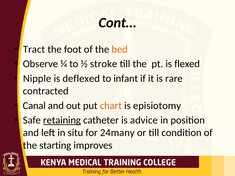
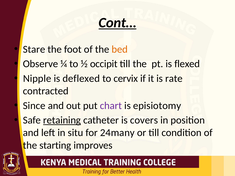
Cont… underline: none -> present
Tract: Tract -> Stare
stroke: stroke -> occipit
infant: infant -> cervix
rare: rare -> rate
Canal: Canal -> Since
chart colour: orange -> purple
advice: advice -> covers
